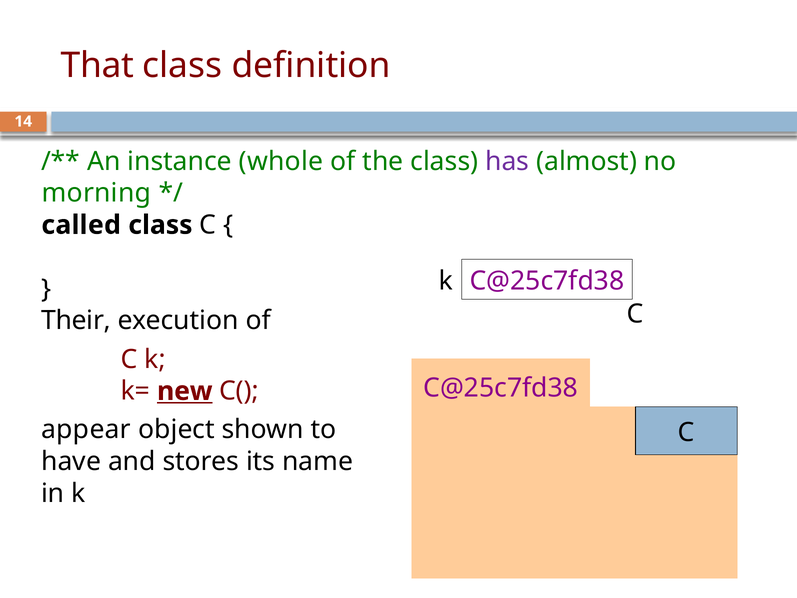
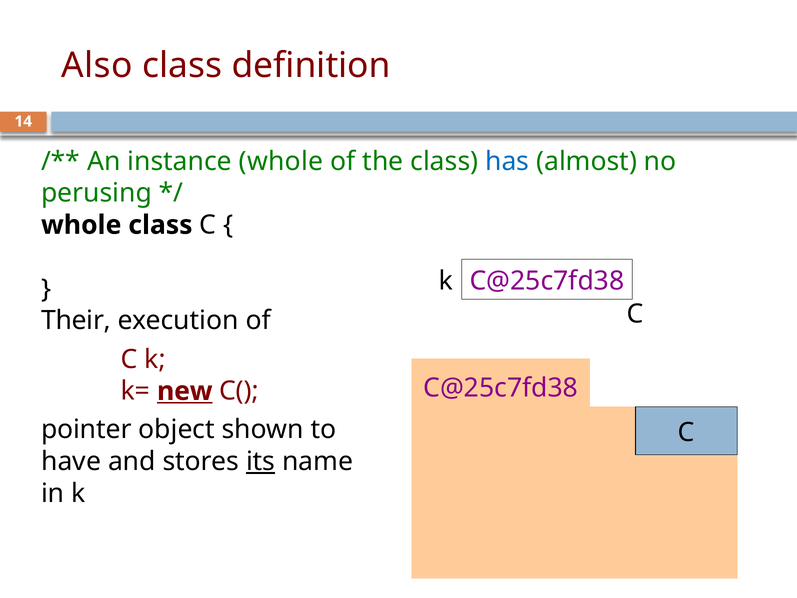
That: That -> Also
has colour: purple -> blue
morning: morning -> perusing
called at (81, 225): called -> whole
appear: appear -> pointer
its underline: none -> present
